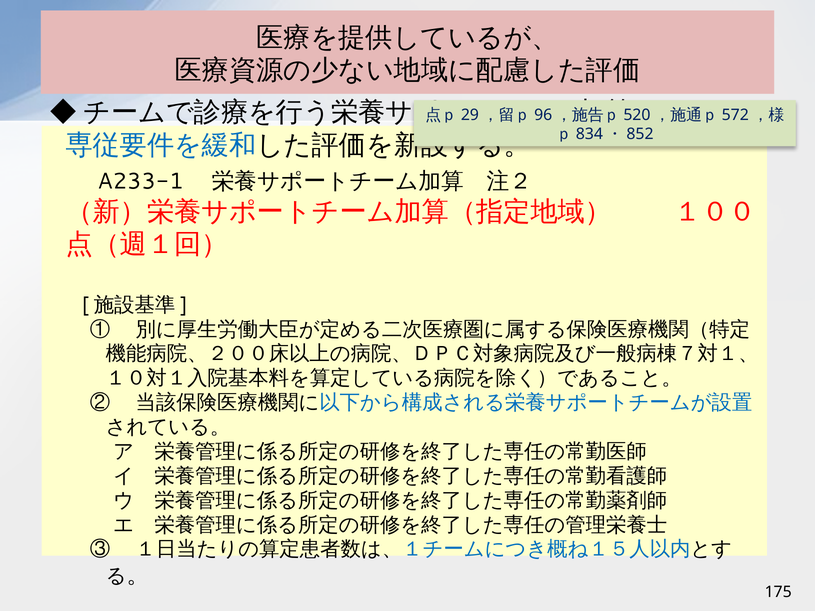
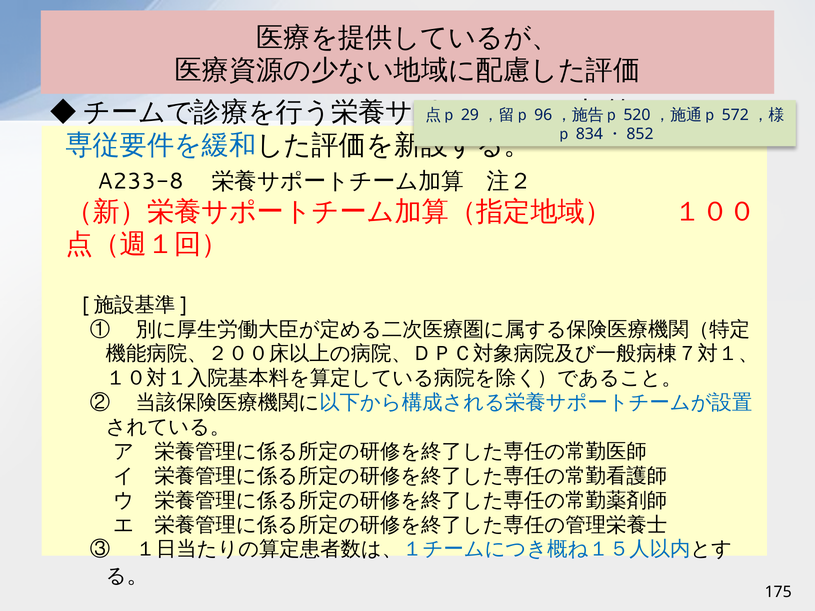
A233-1: A233-1 -> A233-8
